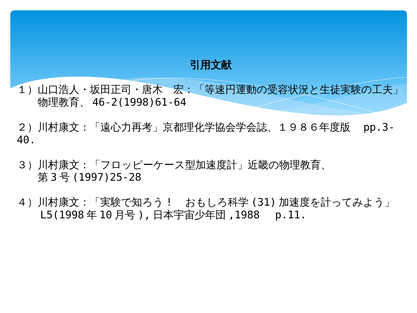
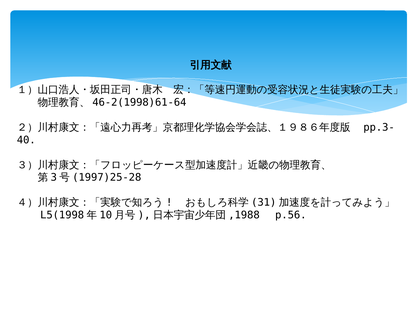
p.11: p.11 -> p.56
